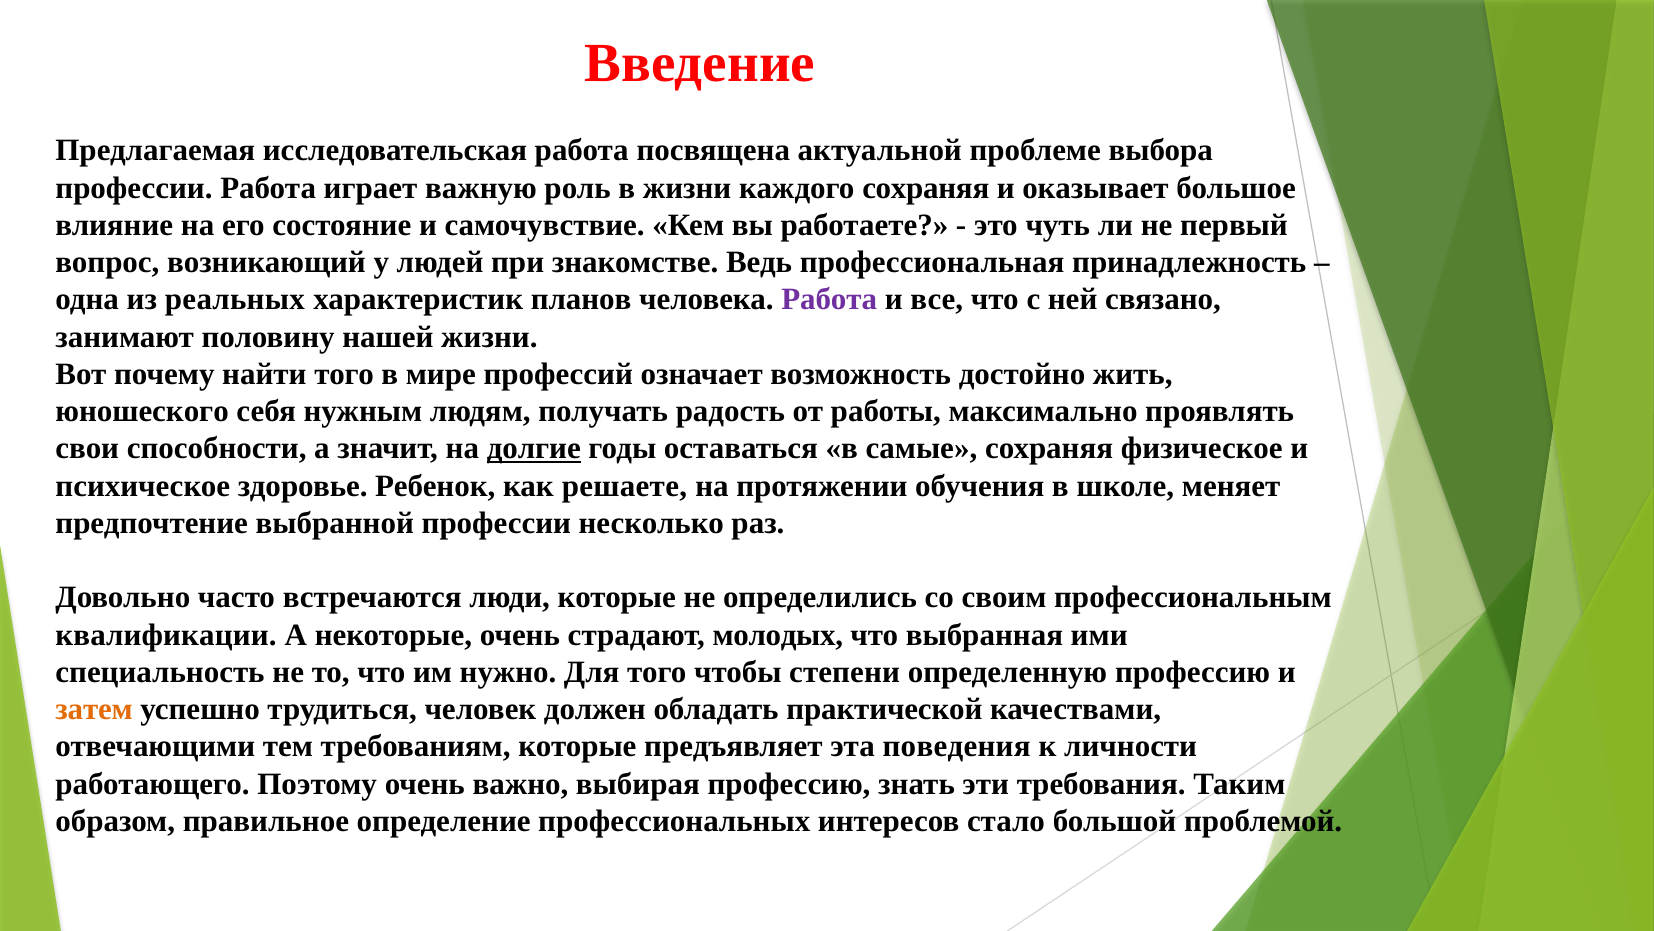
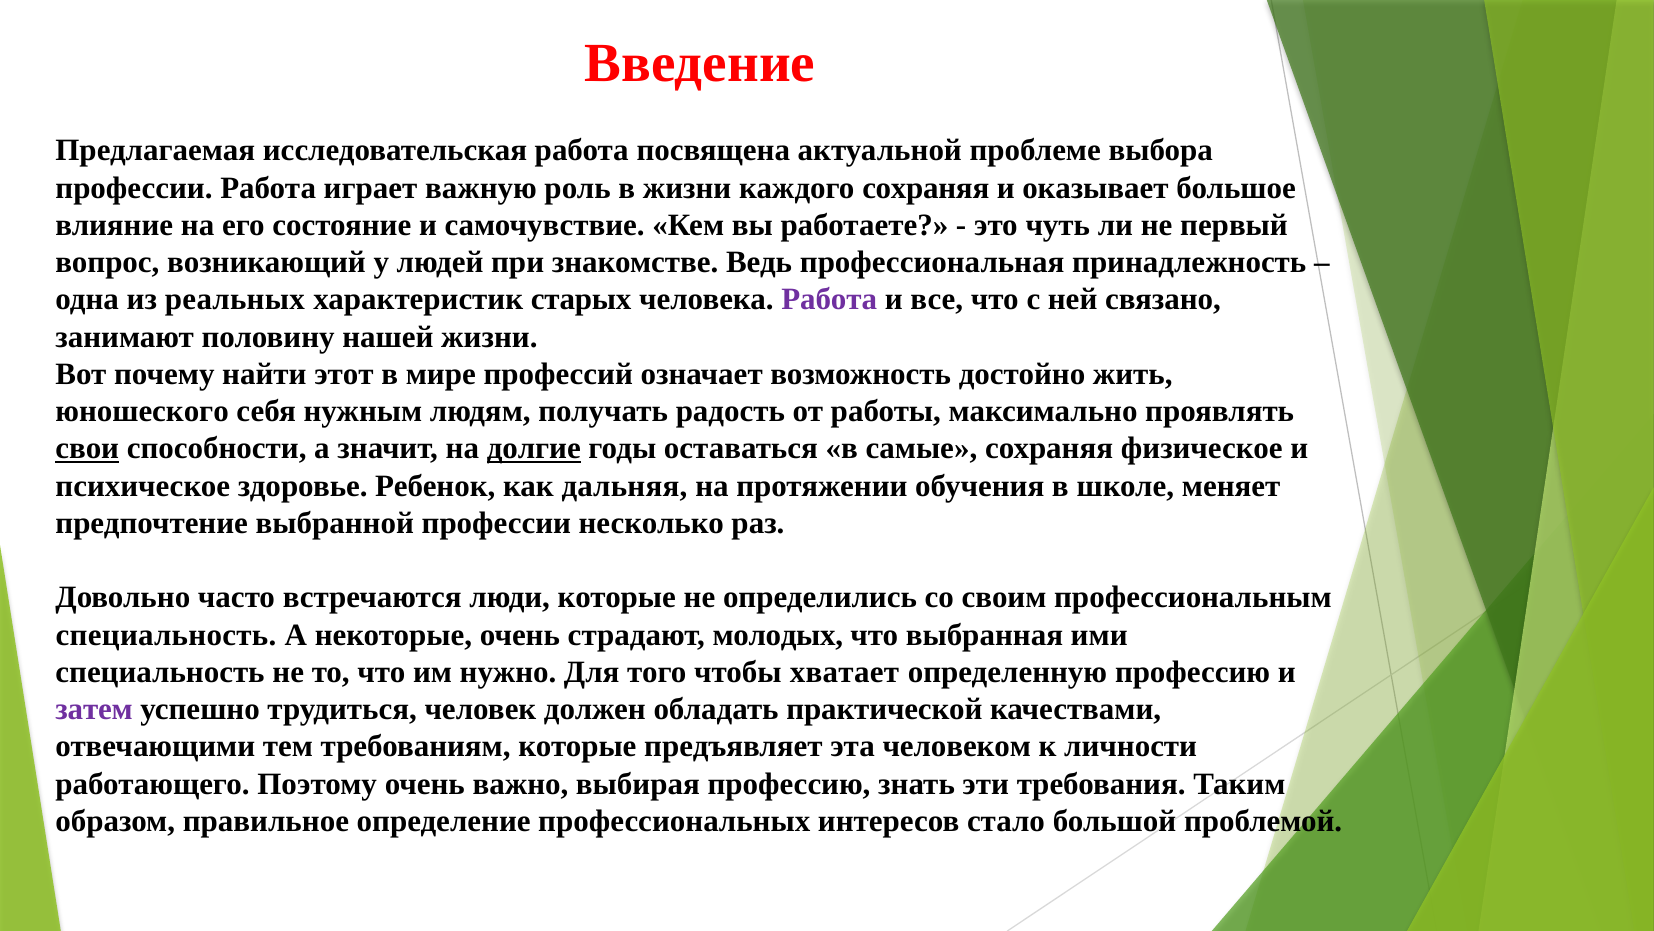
планов: планов -> старых
найти того: того -> этот
свои underline: none -> present
решаете: решаете -> дальняя
квалификации at (166, 634): квалификации -> специальность
степени: степени -> хватает
затем colour: orange -> purple
поведения: поведения -> человеком
